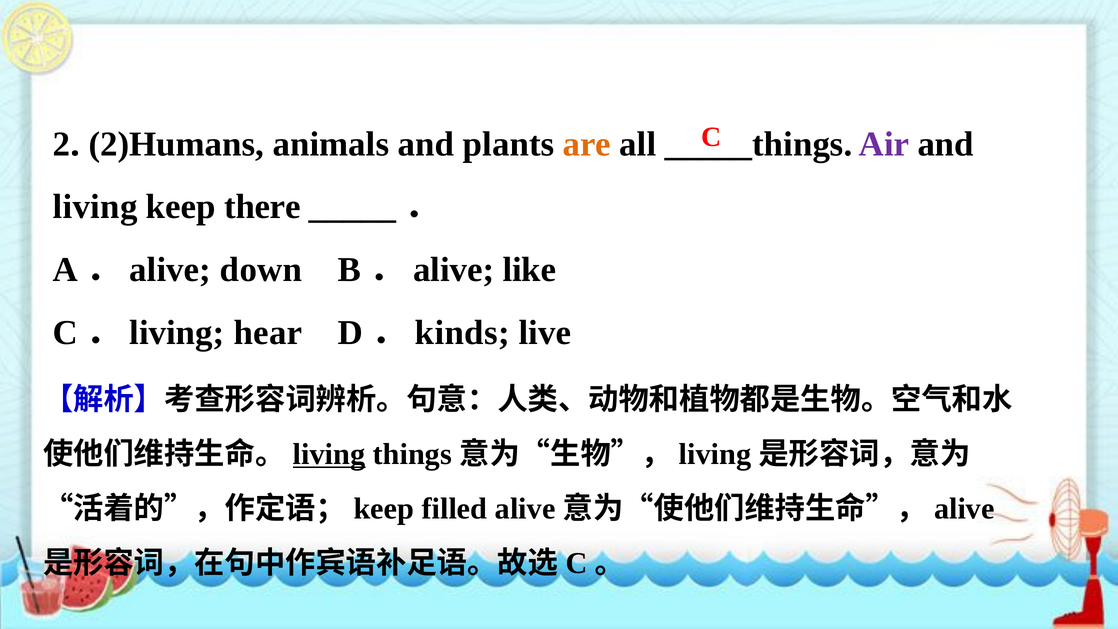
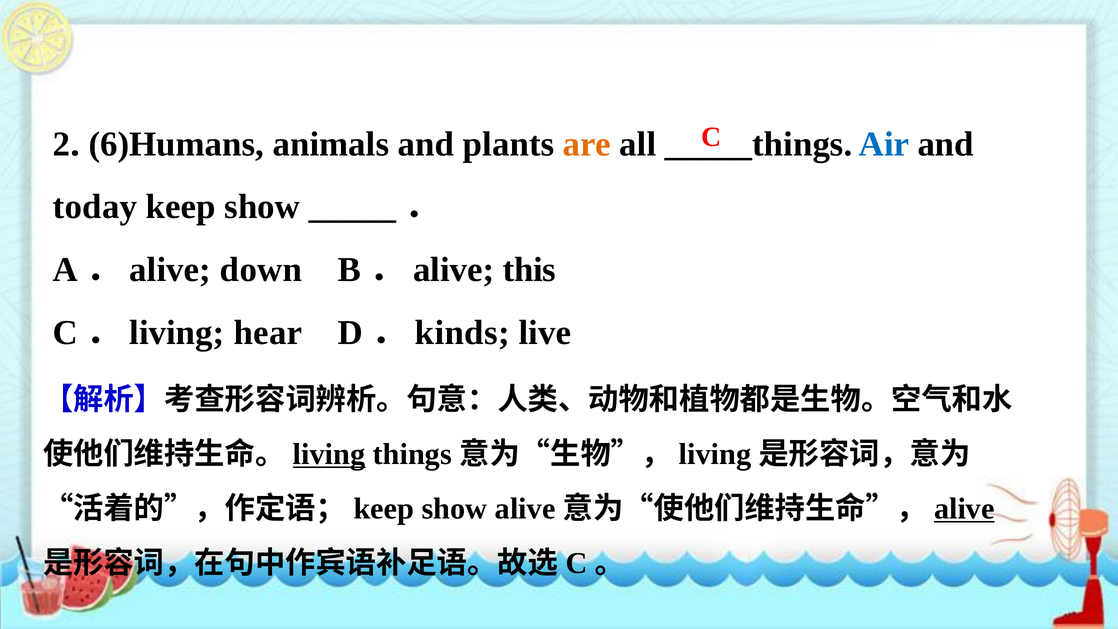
2)Humans: 2)Humans -> 6)Humans
Air colour: purple -> blue
living at (95, 207): living -> today
there at (262, 207): there -> show
like: like -> this
filled at (454, 509): filled -> show
alive at (964, 509) underline: none -> present
